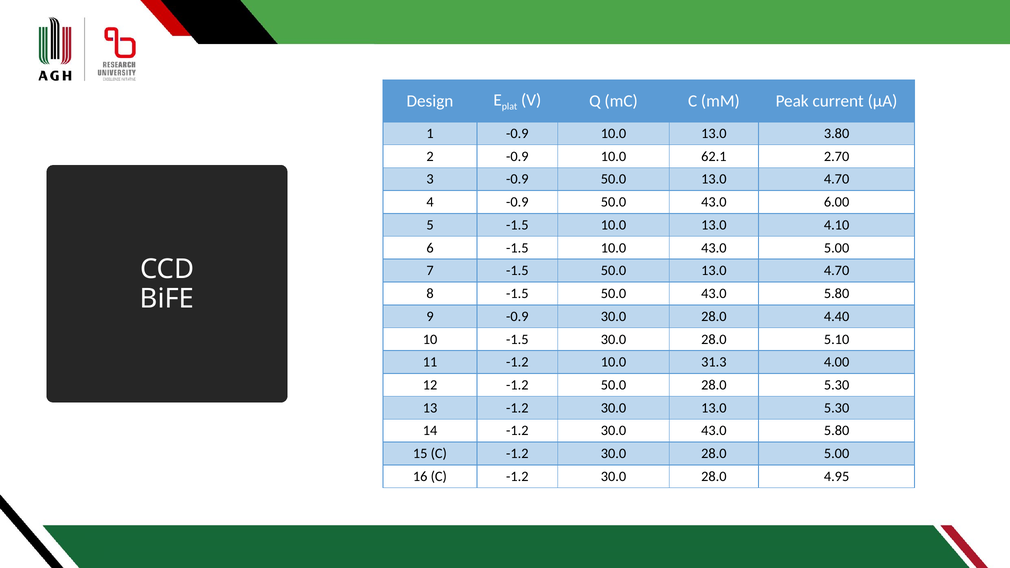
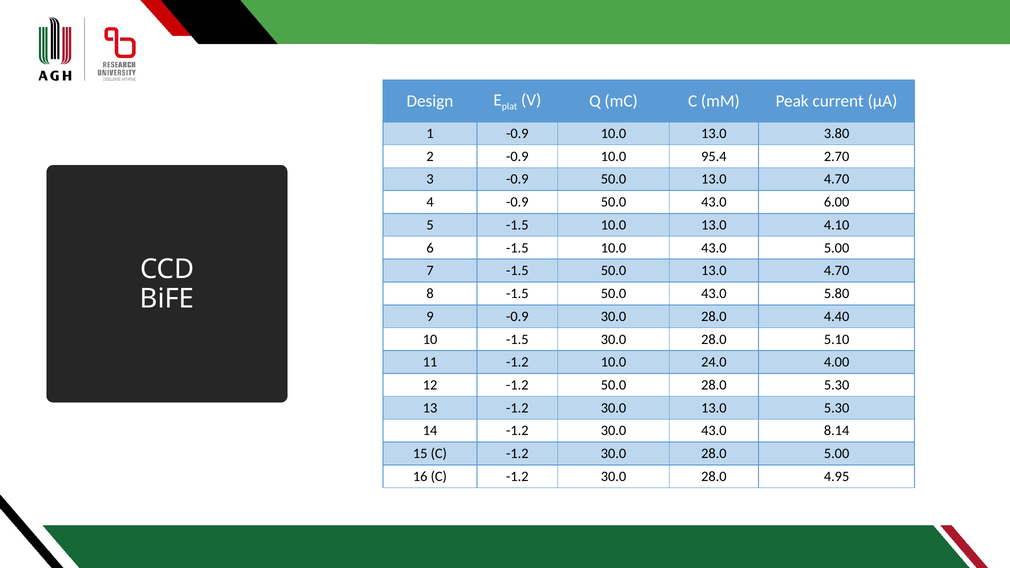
62.1: 62.1 -> 95.4
31.3: 31.3 -> 24.0
30.0 43.0 5.80: 5.80 -> 8.14
